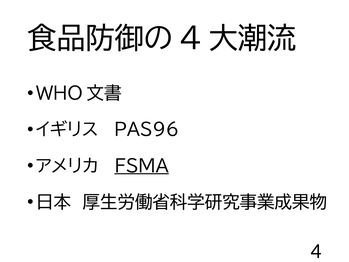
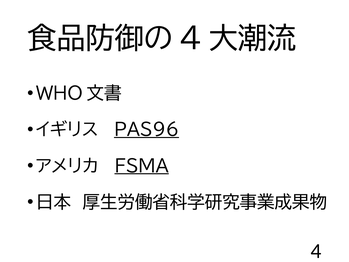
PAS96 underline: none -> present
